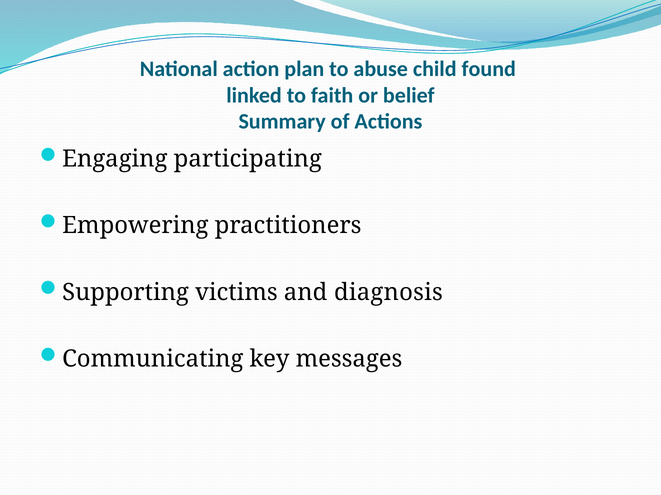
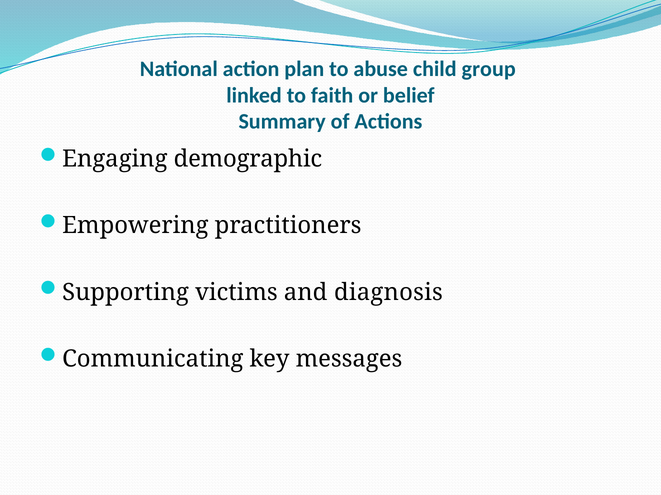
found: found -> group
participating: participating -> demographic
